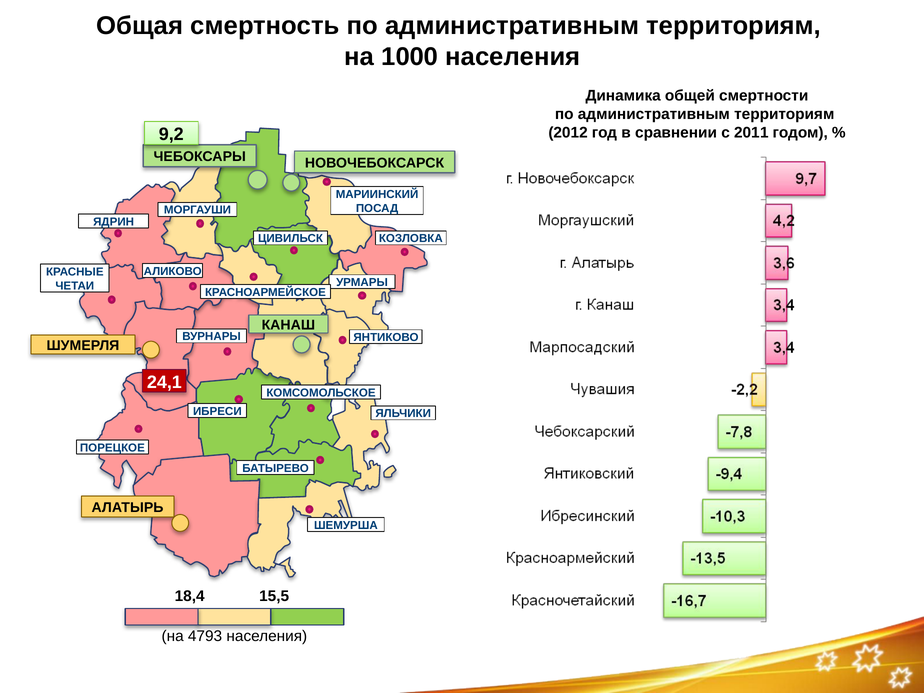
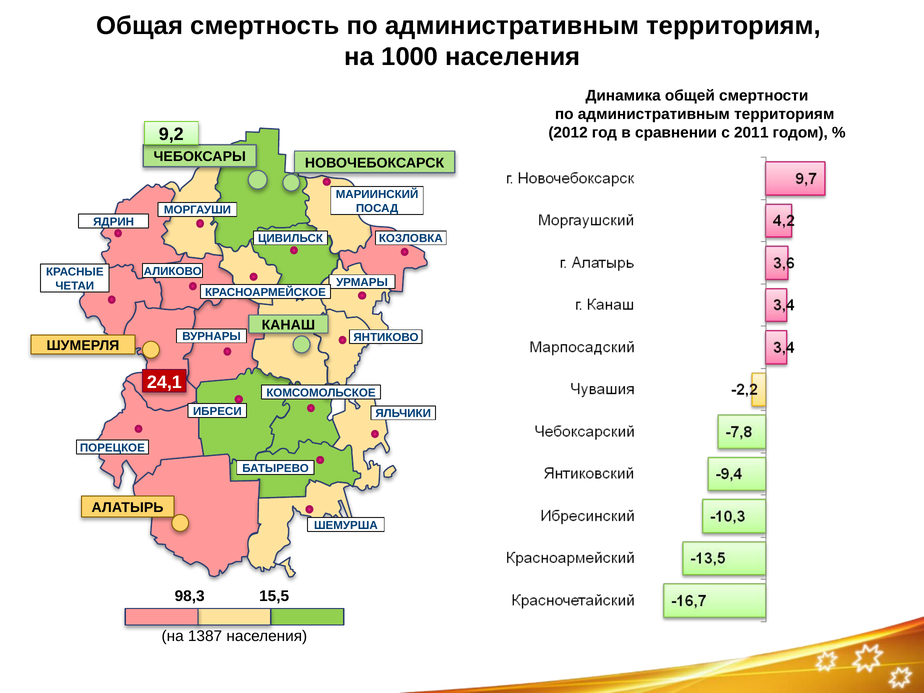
18,4: 18,4 -> 98,3
4793: 4793 -> 1387
